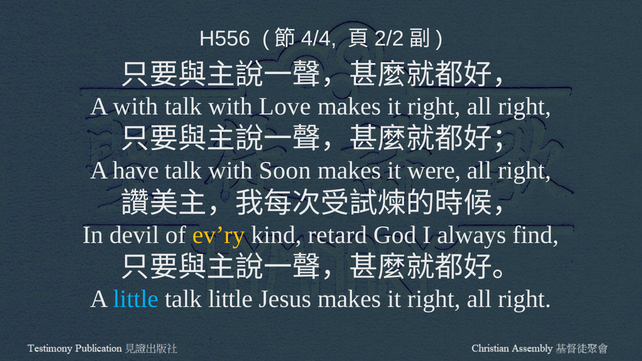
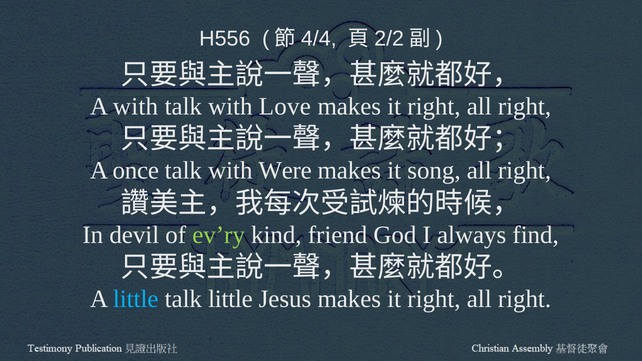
have: have -> once
Soon: Soon -> Were
were: were -> song
ev’ry colour: yellow -> light green
retard: retard -> friend
